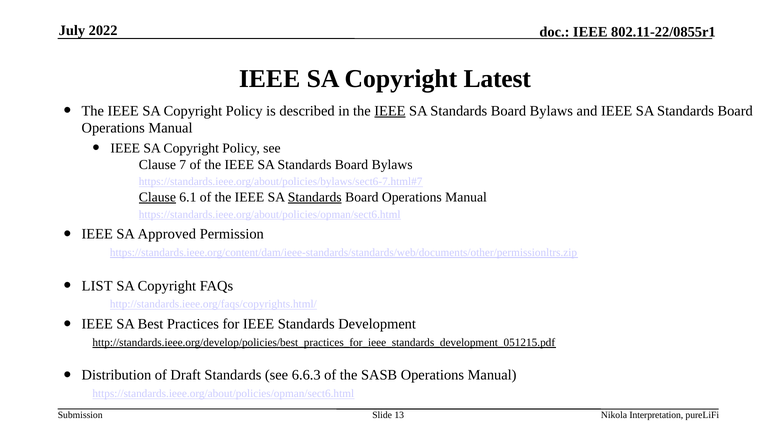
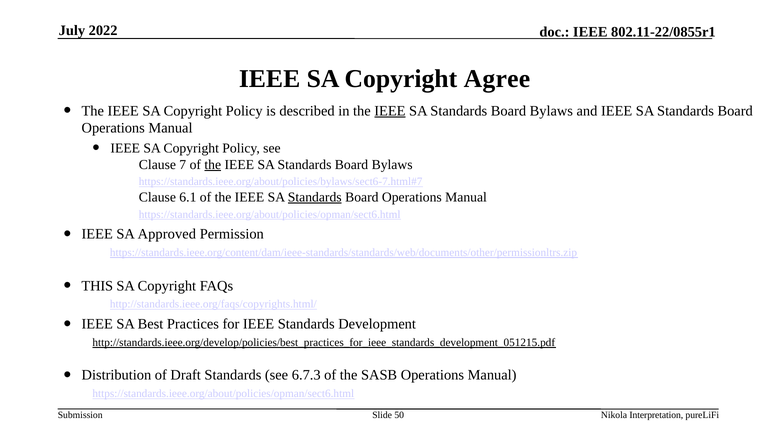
Latest: Latest -> Agree
the at (213, 165) underline: none -> present
Clause at (157, 197) underline: present -> none
LIST: LIST -> THIS
6.6.3: 6.6.3 -> 6.7.3
13: 13 -> 50
